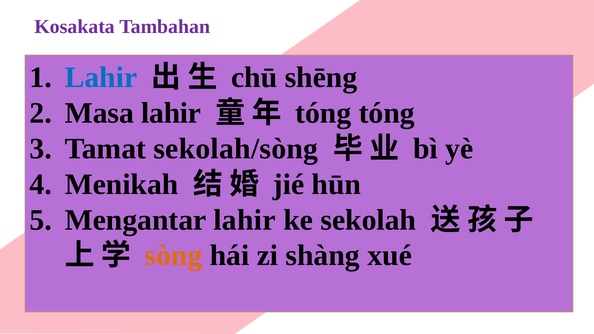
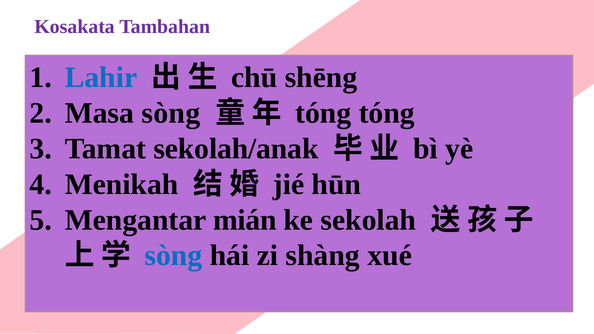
Masa lahir: lahir -> sòng
sekolah/sòng: sekolah/sòng -> sekolah/anak
Mengantar lahir: lahir -> mián
sòng at (173, 256) colour: orange -> blue
